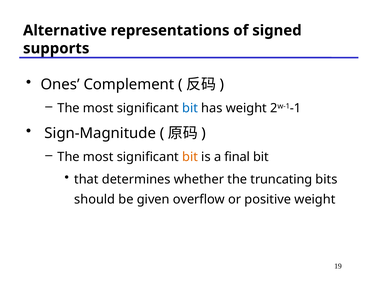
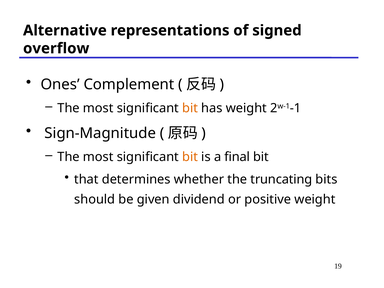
supports: supports -> overflow
bit at (190, 108) colour: blue -> orange
overflow: overflow -> dividend
